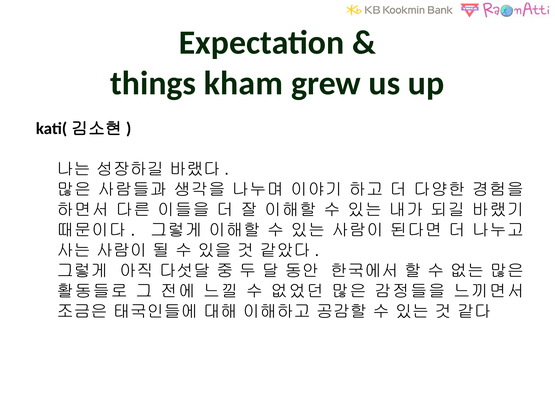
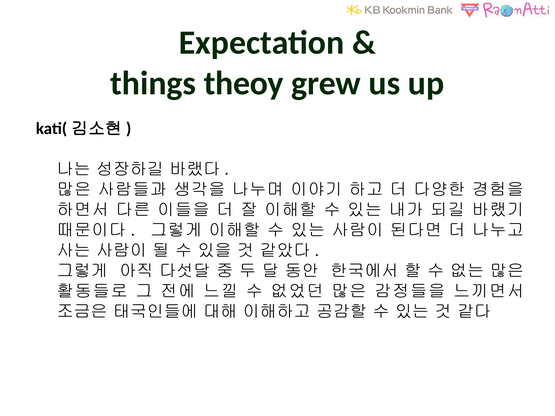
kham: kham -> theoy
